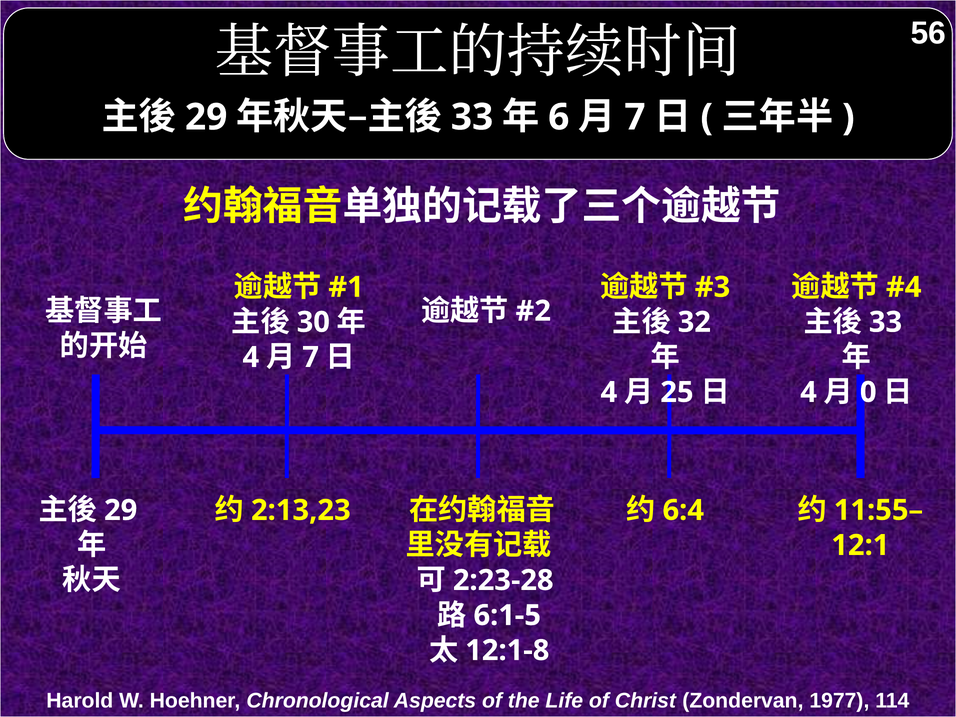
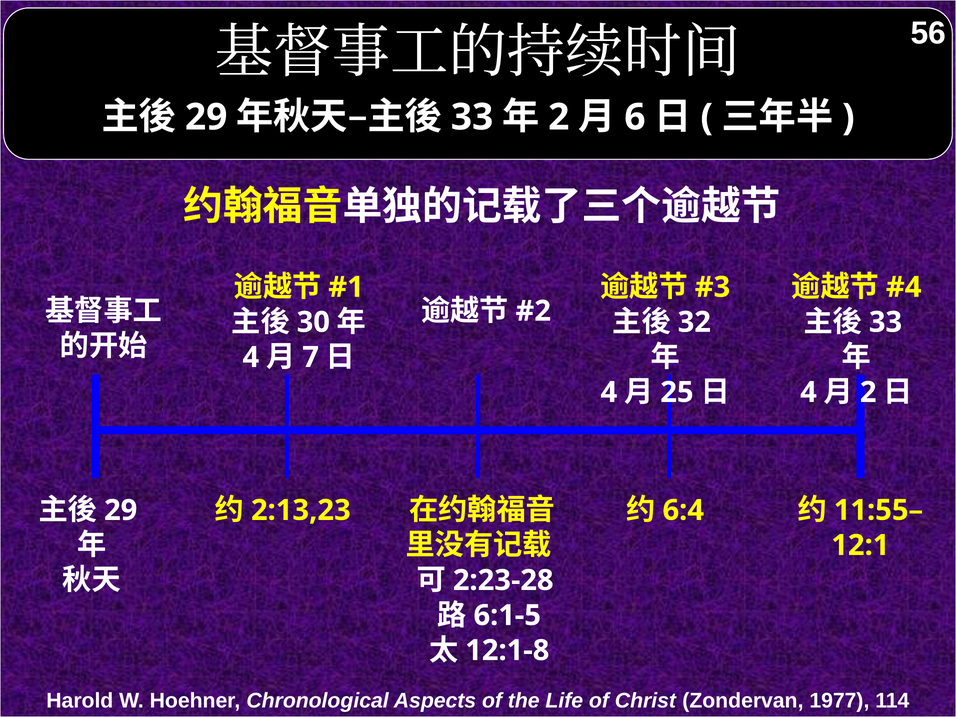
6 at (559, 117): 6 -> 2
7 at (635, 117): 7 -> 6
0 at (868, 392): 0 -> 2
